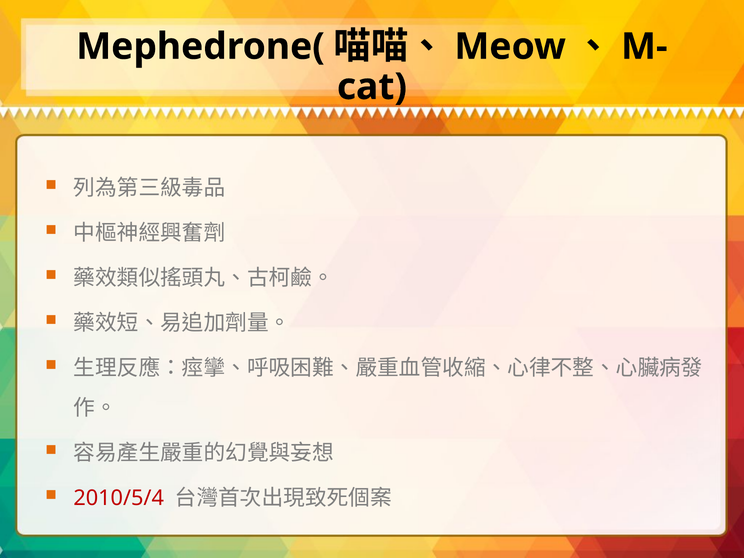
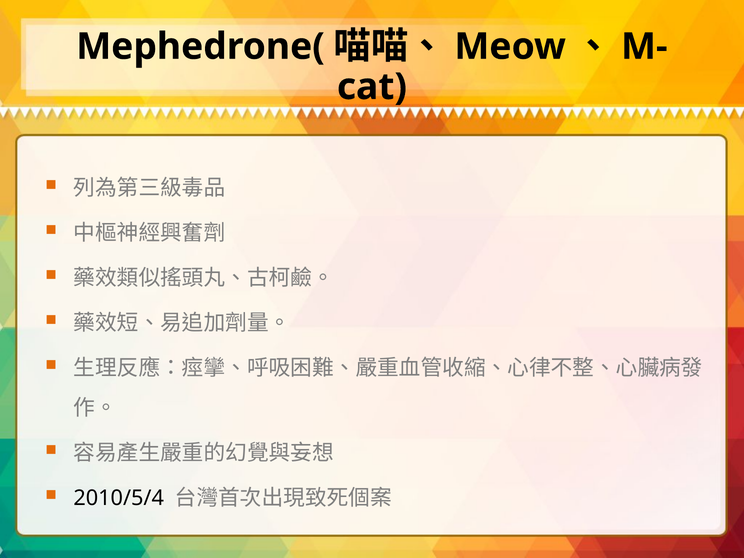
2010/5/4 colour: red -> black
